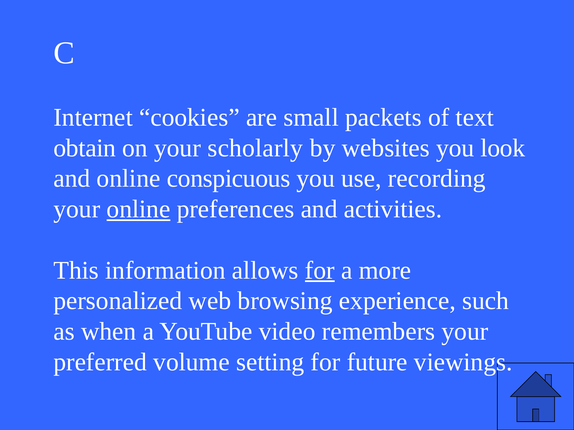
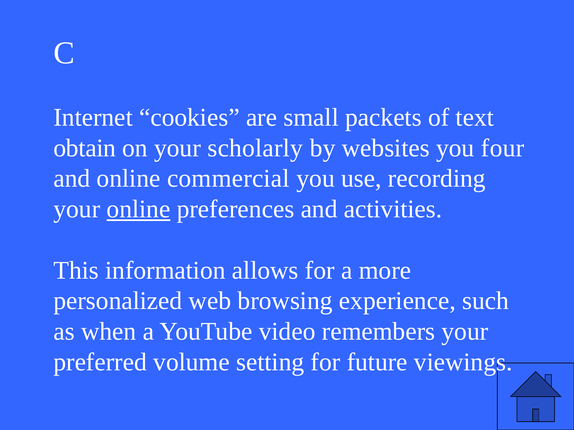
look: look -> four
conspicuous: conspicuous -> commercial
for at (320, 271) underline: present -> none
